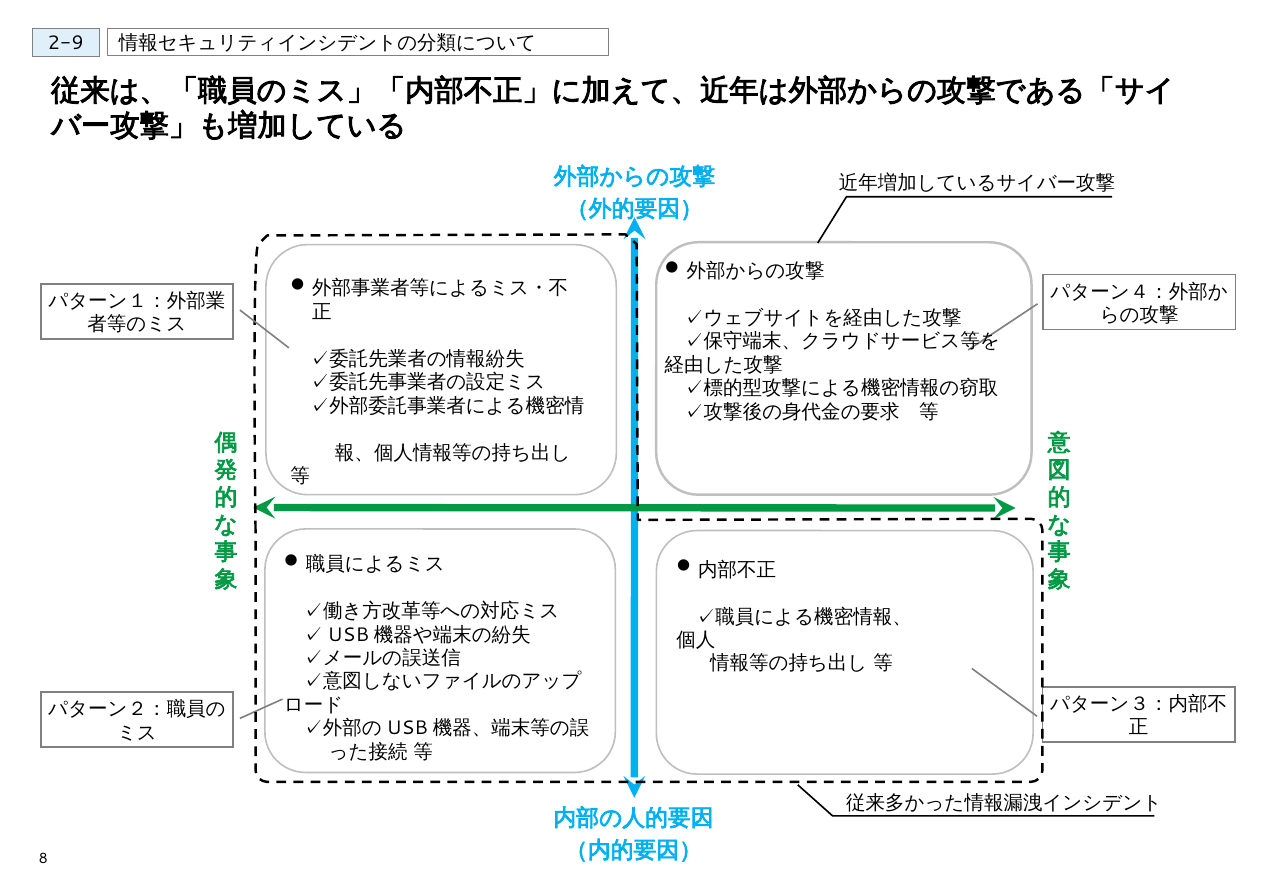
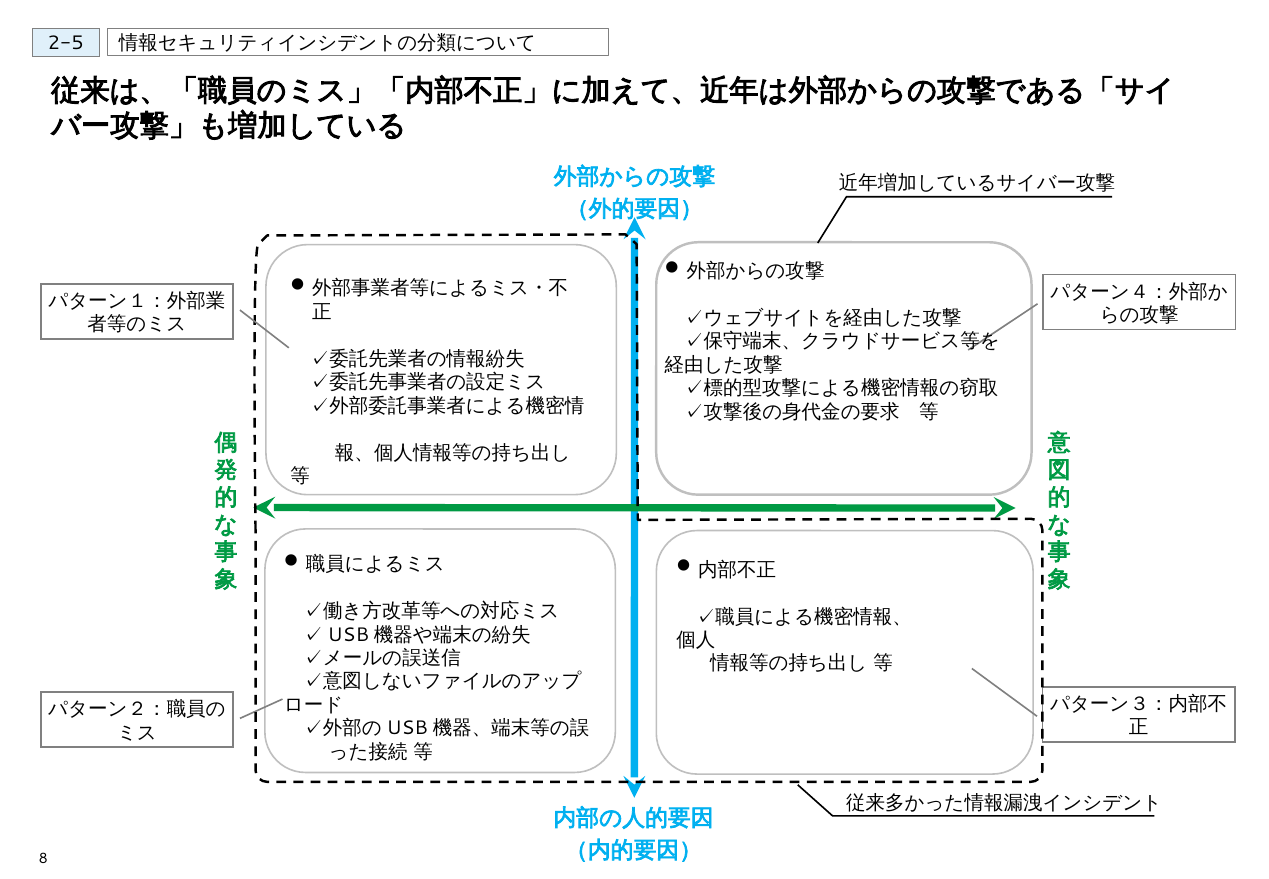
2-9: 2-9 -> 2-5
